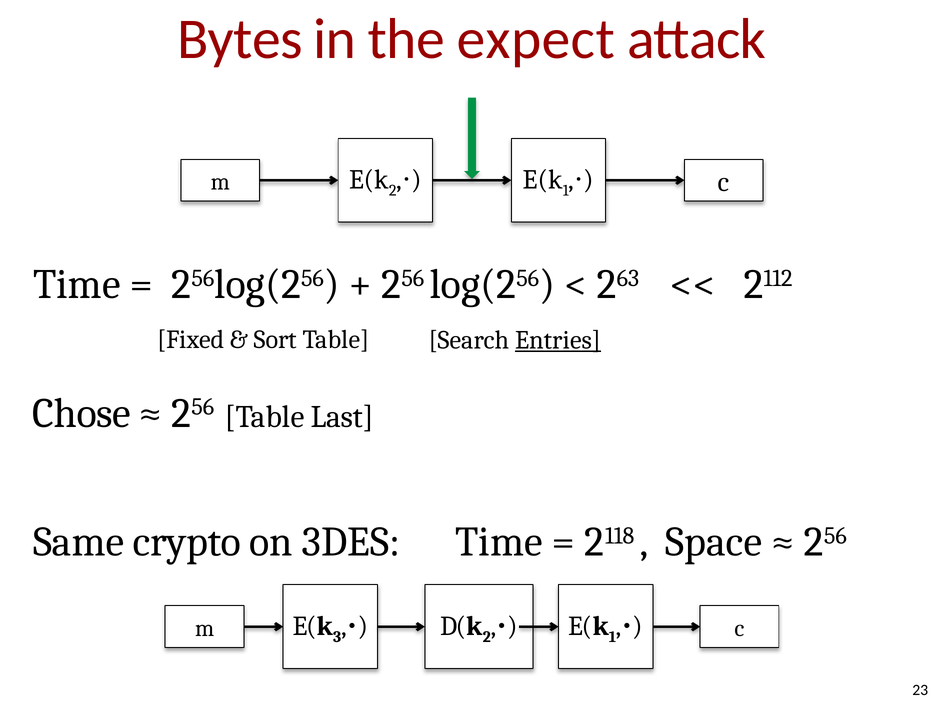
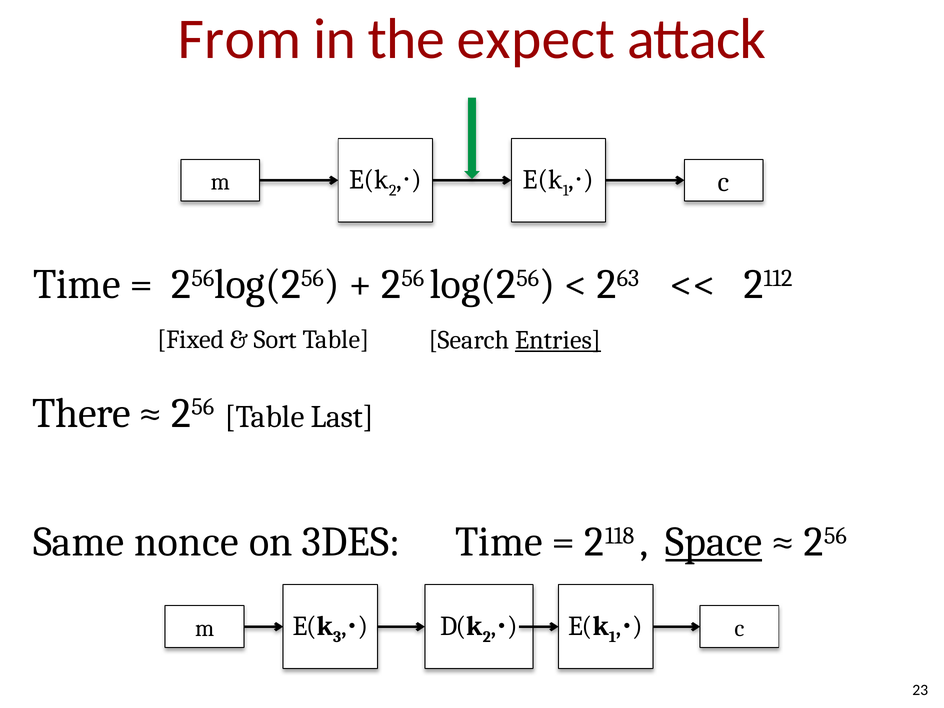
Bytes: Bytes -> From
Chose: Chose -> There
crypto: crypto -> nonce
Space underline: none -> present
